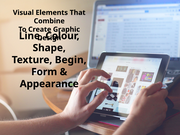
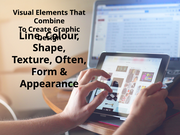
Begin: Begin -> Often
